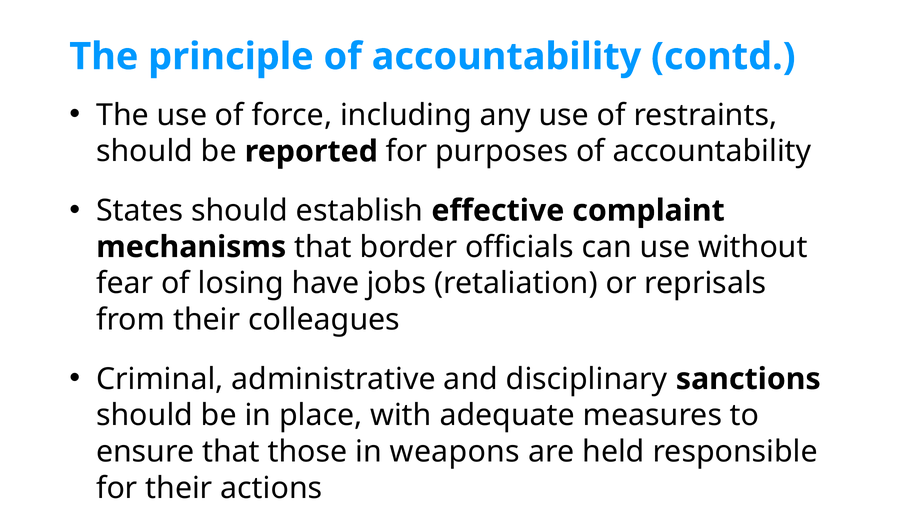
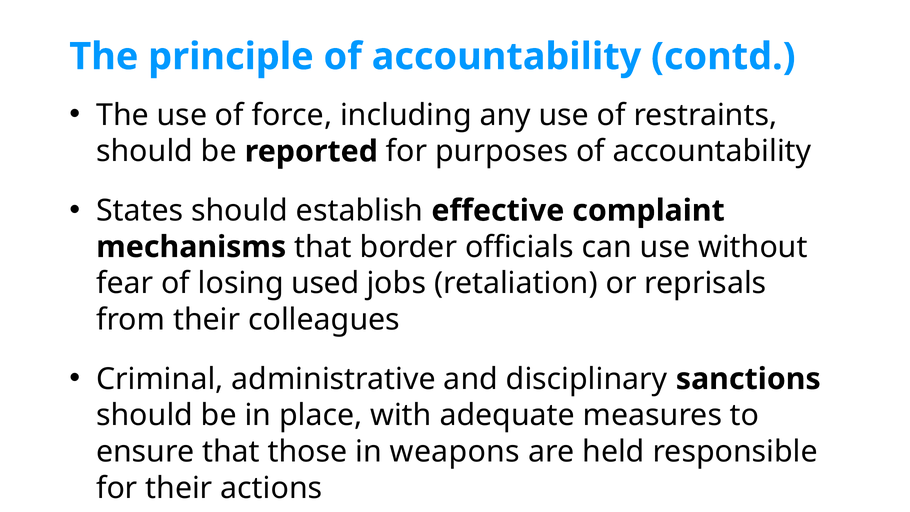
have: have -> used
